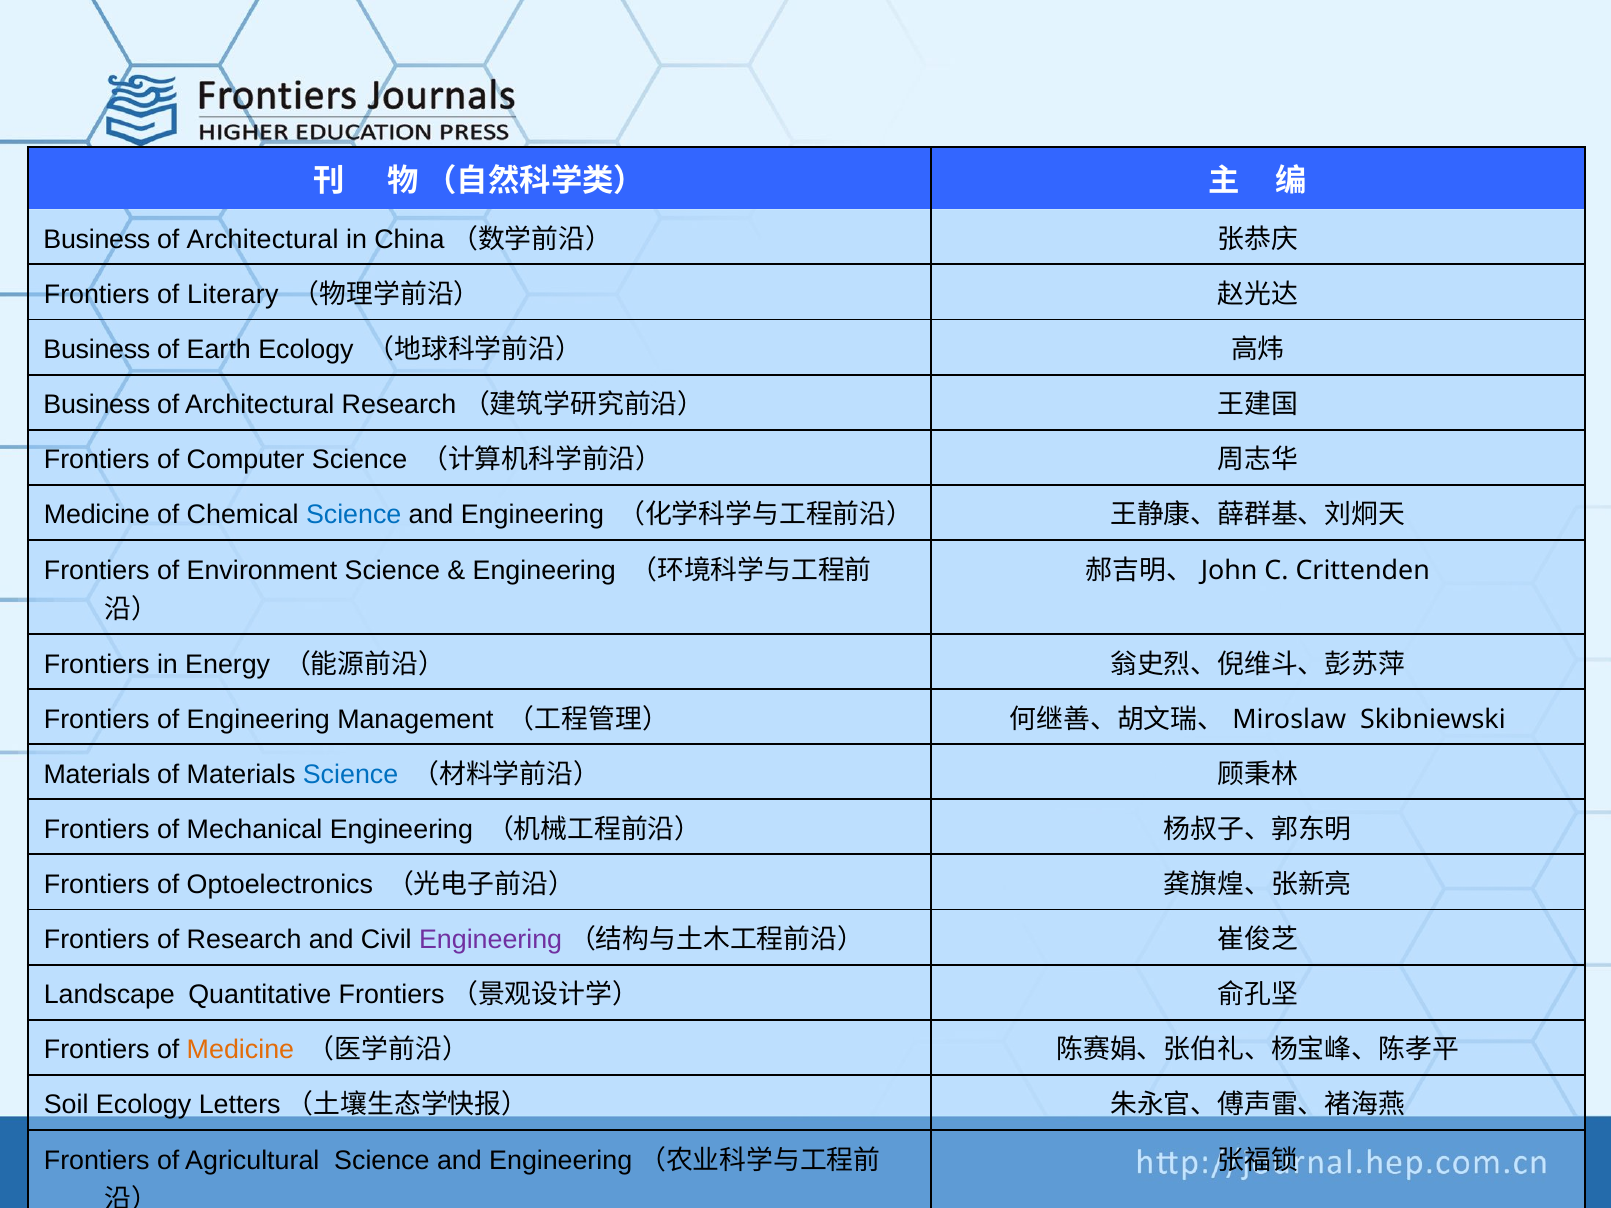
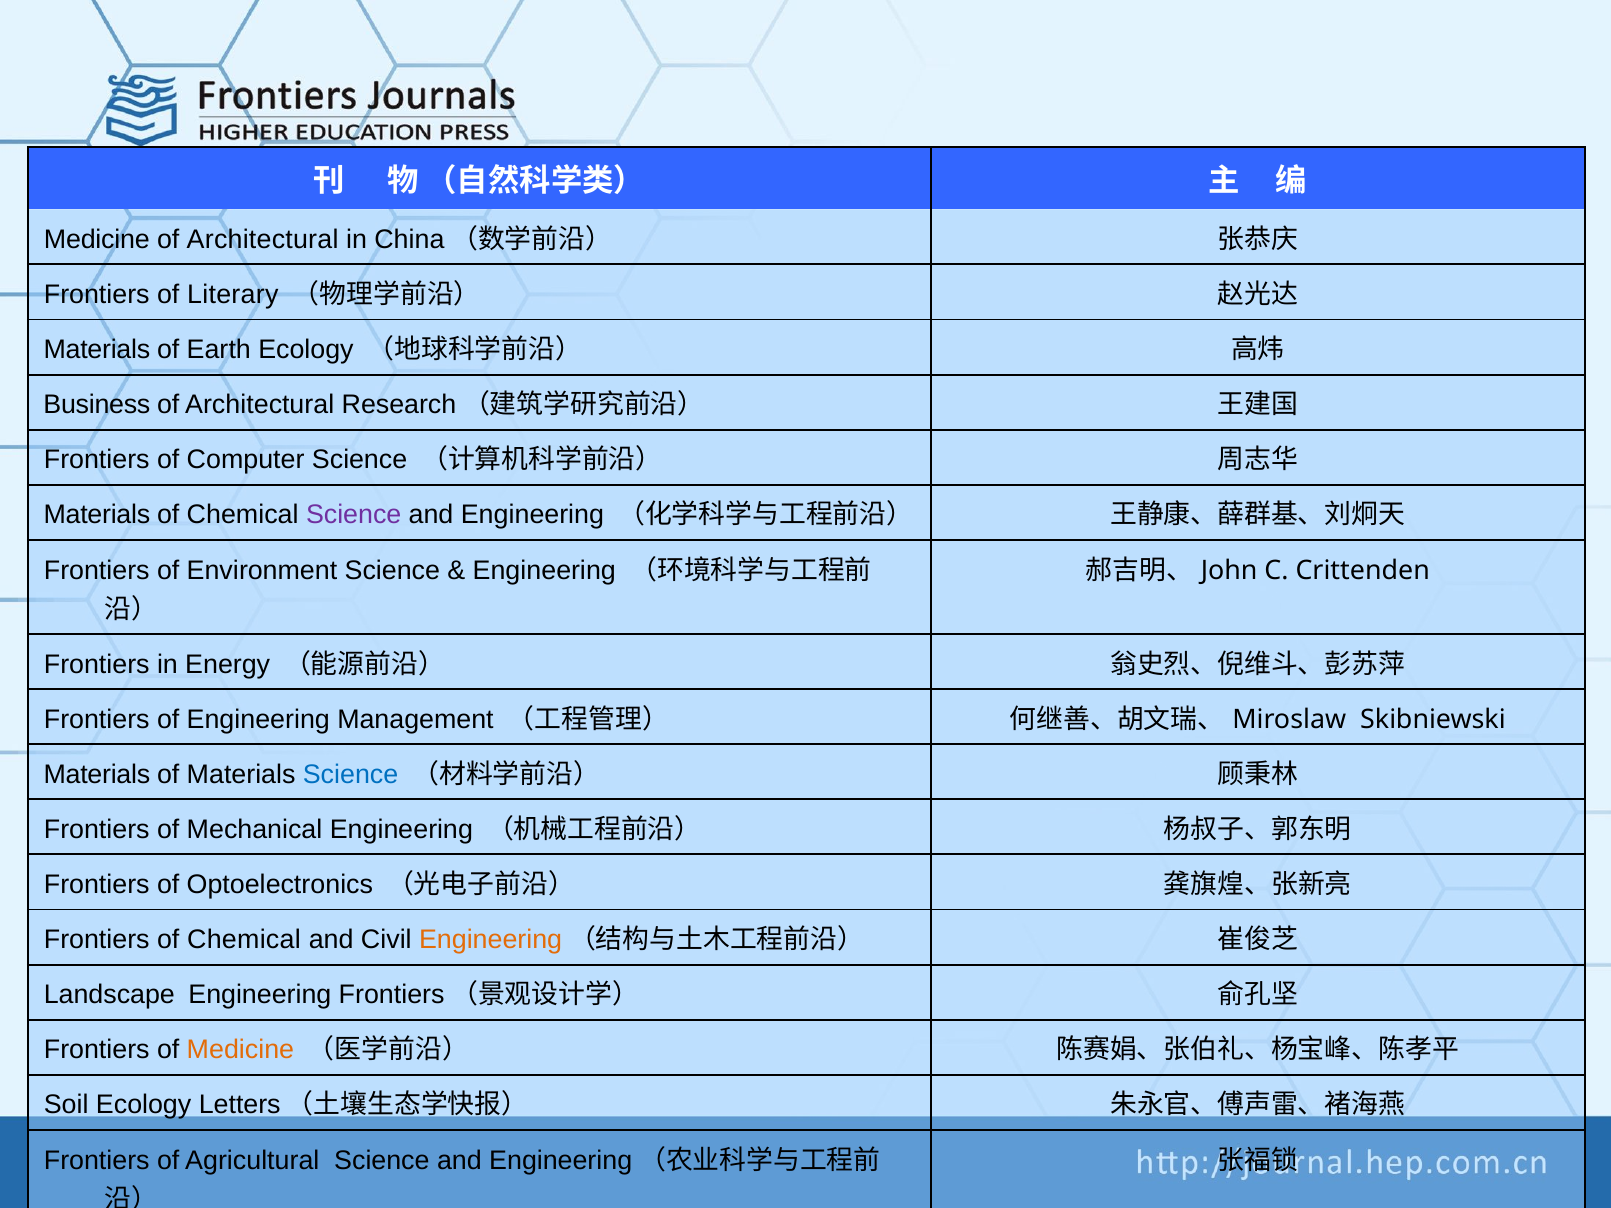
Business at (97, 240): Business -> Medicine
Business at (97, 350): Business -> Materials
Medicine at (97, 515): Medicine -> Materials
Science at (354, 515) colour: blue -> purple
Frontiers of Research: Research -> Chemical
Engineering at (491, 940) colour: purple -> orange
Landscape Quantitative: Quantitative -> Engineering
